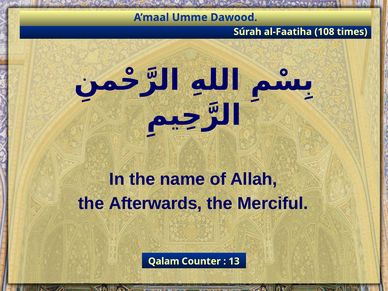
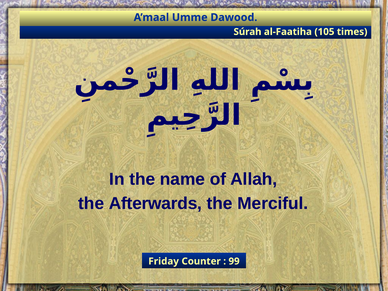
108: 108 -> 105
Qalam: Qalam -> Friday
13: 13 -> 99
